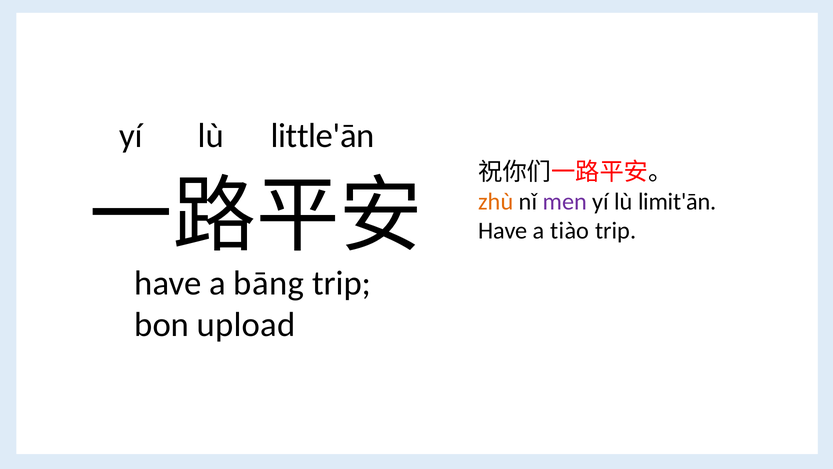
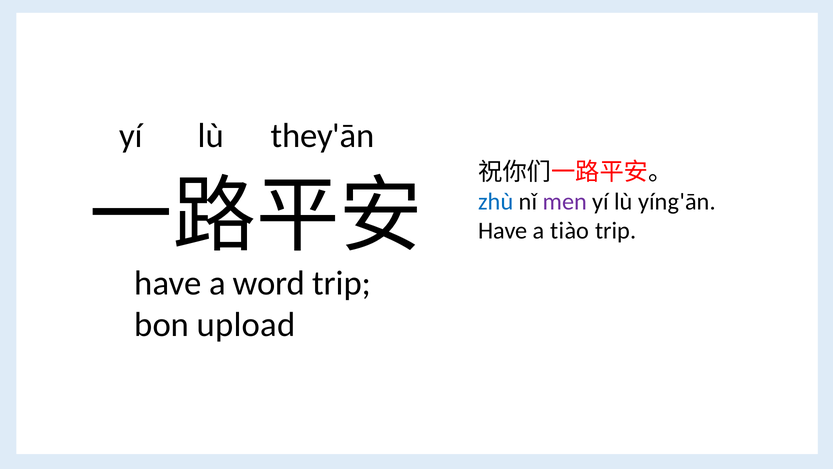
little'ān: little'ān -> they'ān
zhù colour: orange -> blue
limit'ān: limit'ān -> yíng'ān
bāng: bāng -> word
